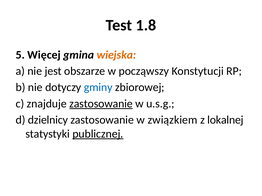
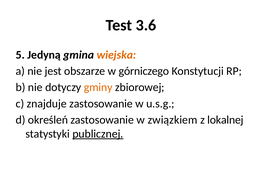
1.8: 1.8 -> 3.6
Więcej: Więcej -> Jedyną
począwszy: począwszy -> górniczego
gminy colour: blue -> orange
zastosowanie at (101, 104) underline: present -> none
dzielnicy: dzielnicy -> określeń
